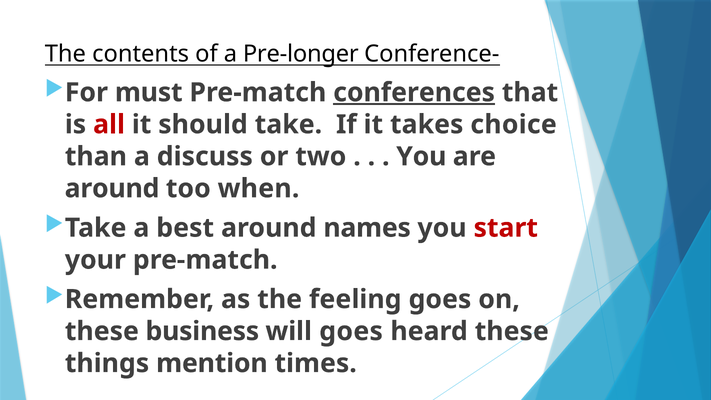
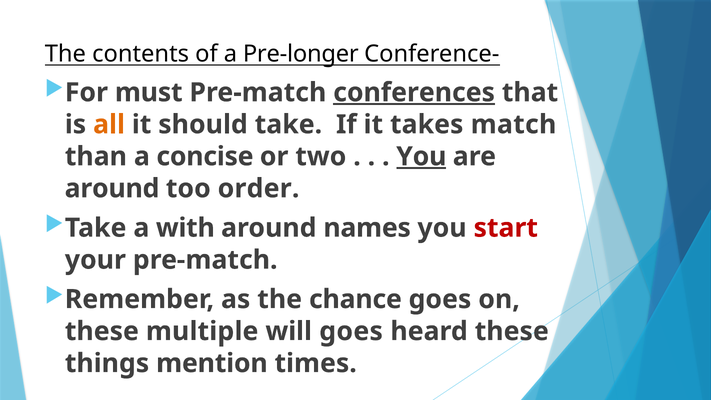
all colour: red -> orange
choice: choice -> match
discuss: discuss -> concise
You at (421, 156) underline: none -> present
when: when -> order
best: best -> with
feeling: feeling -> chance
business: business -> multiple
